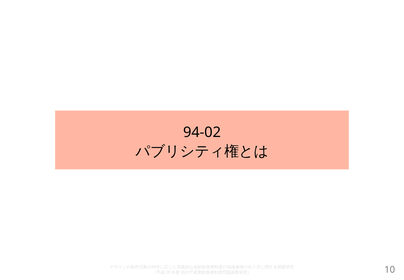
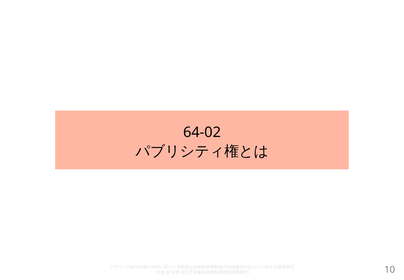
94-02: 94-02 -> 64-02
